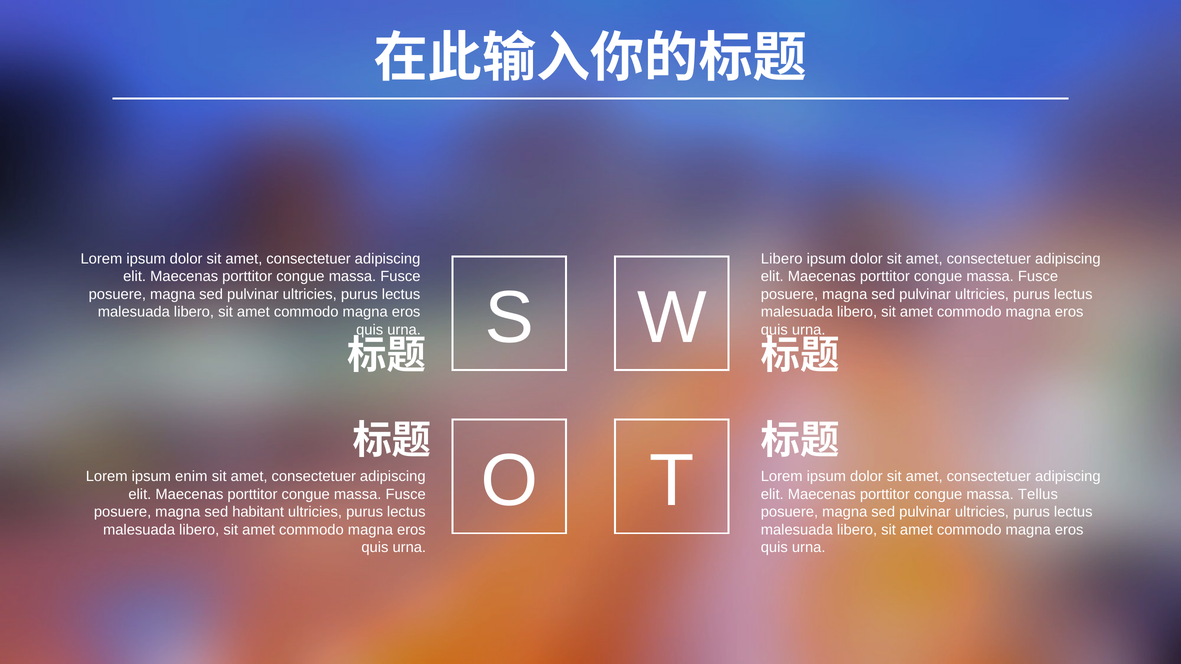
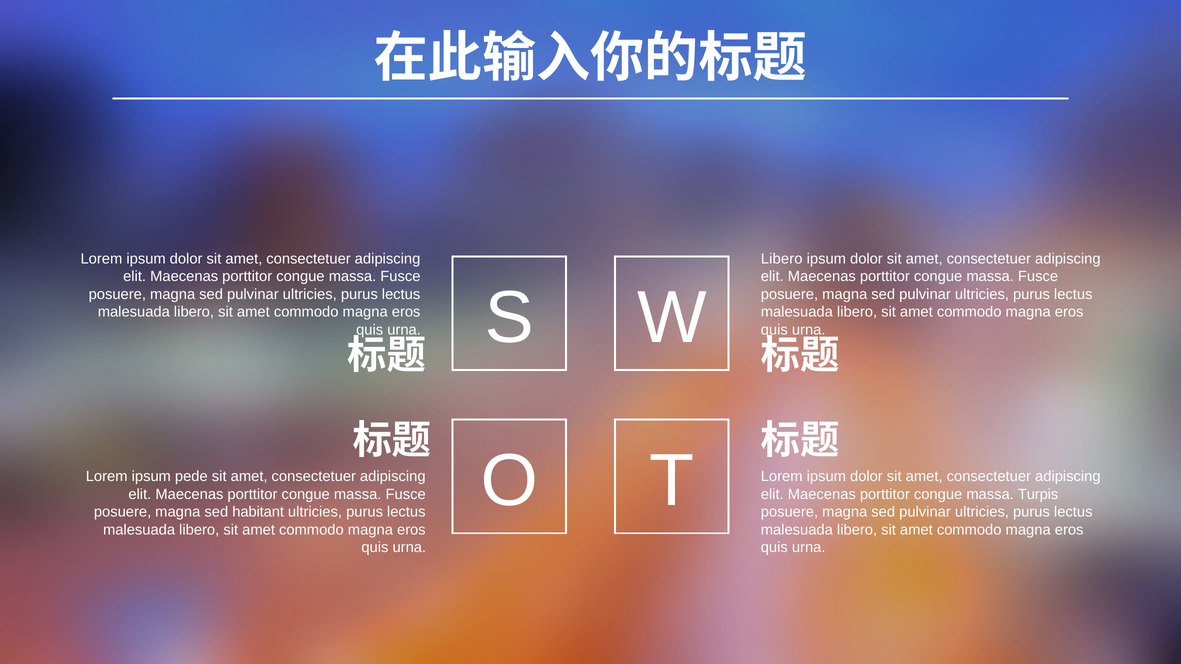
enim: enim -> pede
Tellus: Tellus -> Turpis
